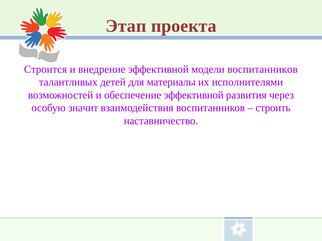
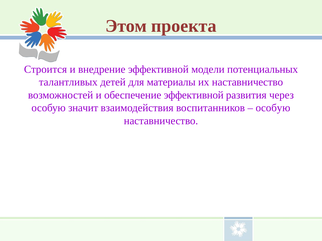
Этап: Этап -> Этом
модели воспитанников: воспитанников -> потенциальных
их исполнителями: исполнителями -> наставничество
строить at (273, 108): строить -> особую
